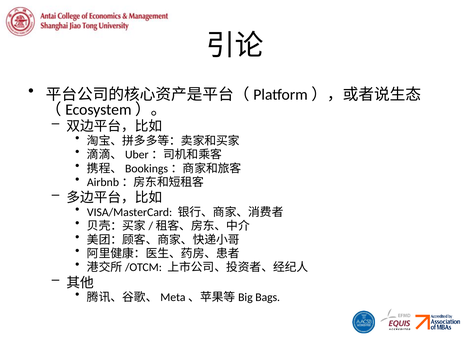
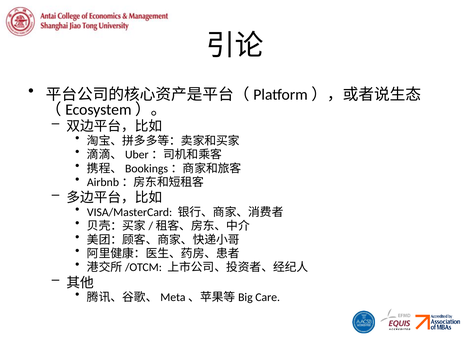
Bags: Bags -> Care
